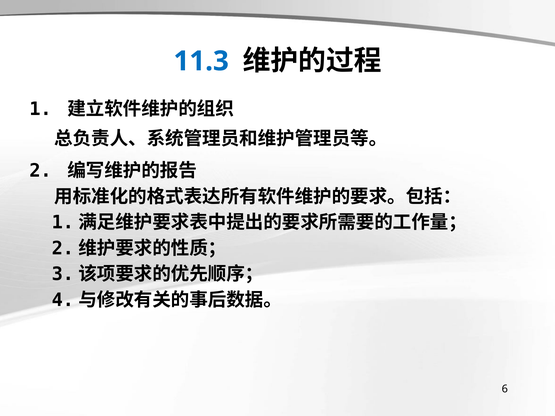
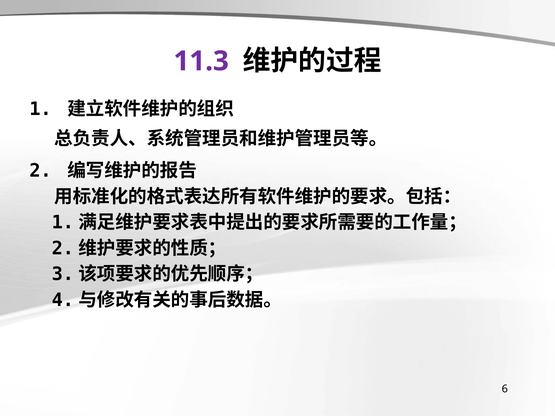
11.3 colour: blue -> purple
